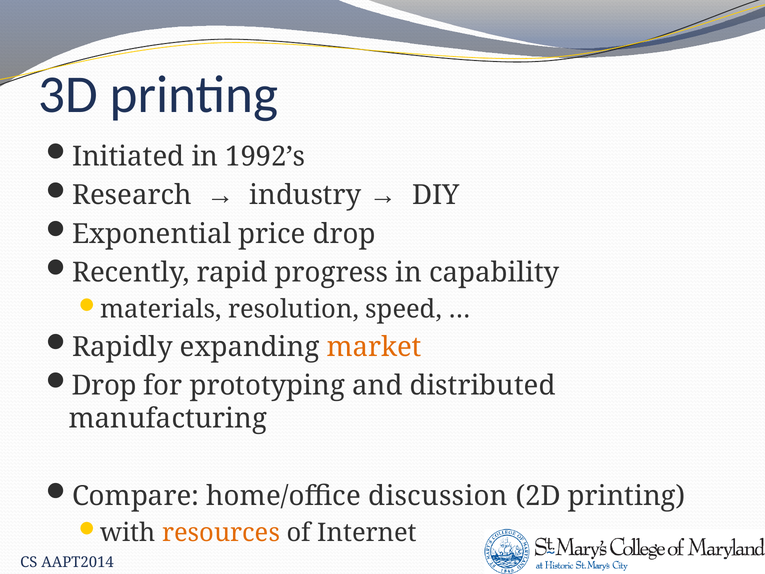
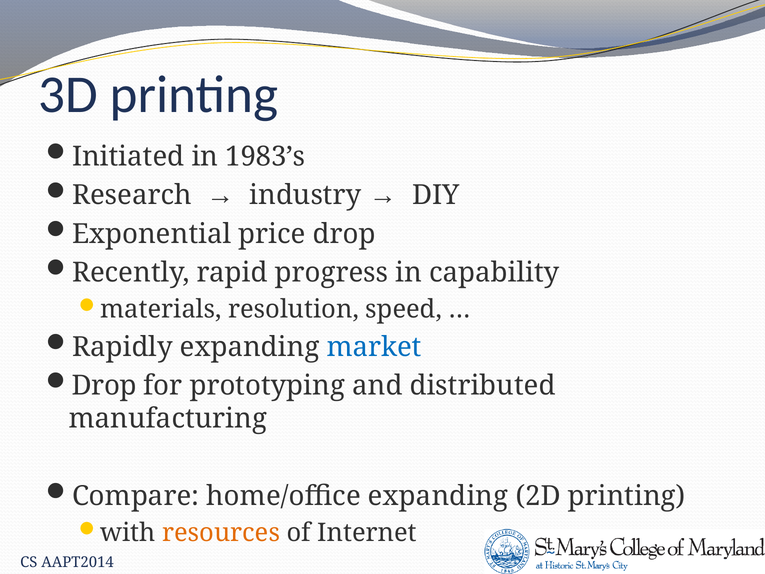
1992’s: 1992’s -> 1983’s
market colour: orange -> blue
home/office discussion: discussion -> expanding
